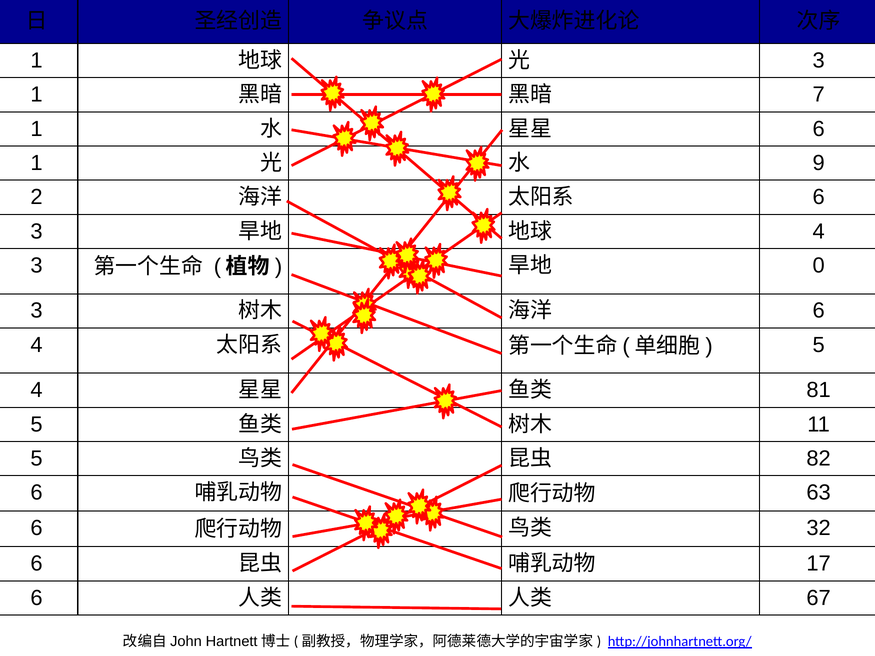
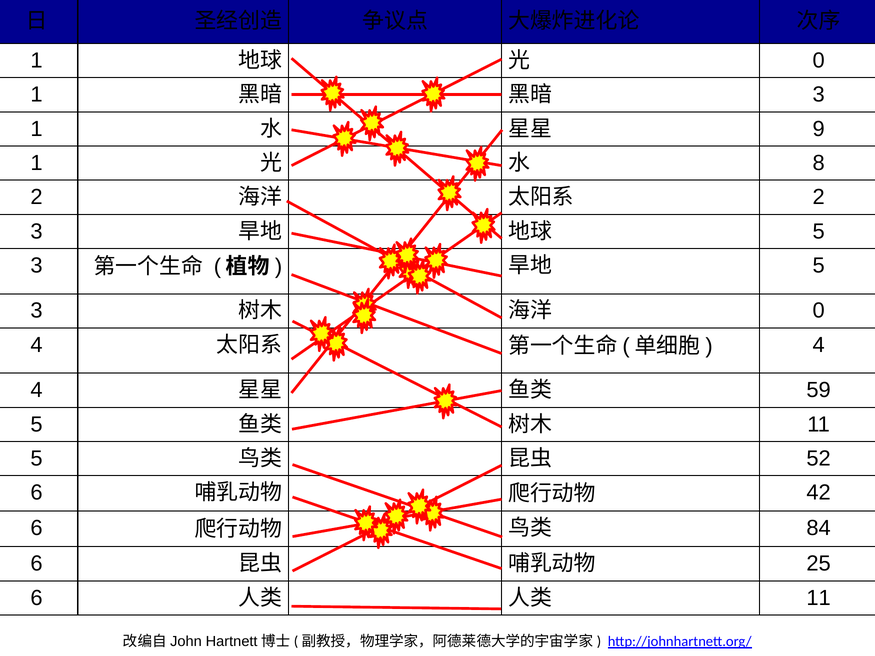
3 at (819, 61): 3 -> 0
7 at (819, 95): 7 -> 3
6 at (819, 129): 6 -> 9
9: 9 -> 8
6 at (819, 197): 6 -> 2
4 at (819, 231): 4 -> 5
0 at (819, 266): 0 -> 5
6 at (819, 311): 6 -> 0
5 at (819, 345): 5 -> 4
81: 81 -> 59
82: 82 -> 52
63: 63 -> 42
32: 32 -> 84
17: 17 -> 25
67 at (819, 598): 67 -> 11
